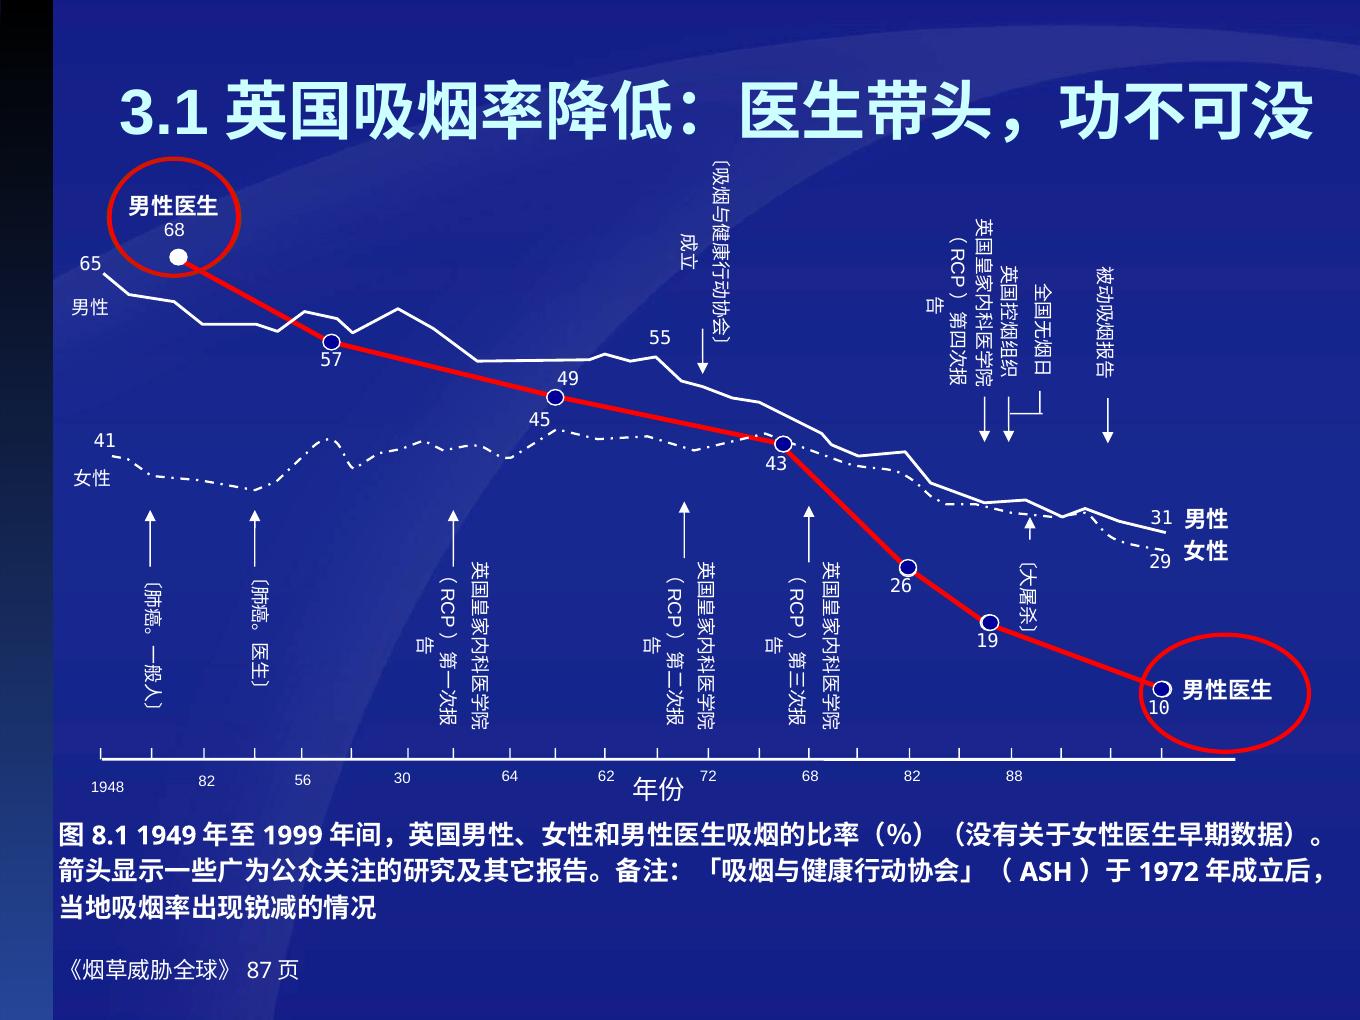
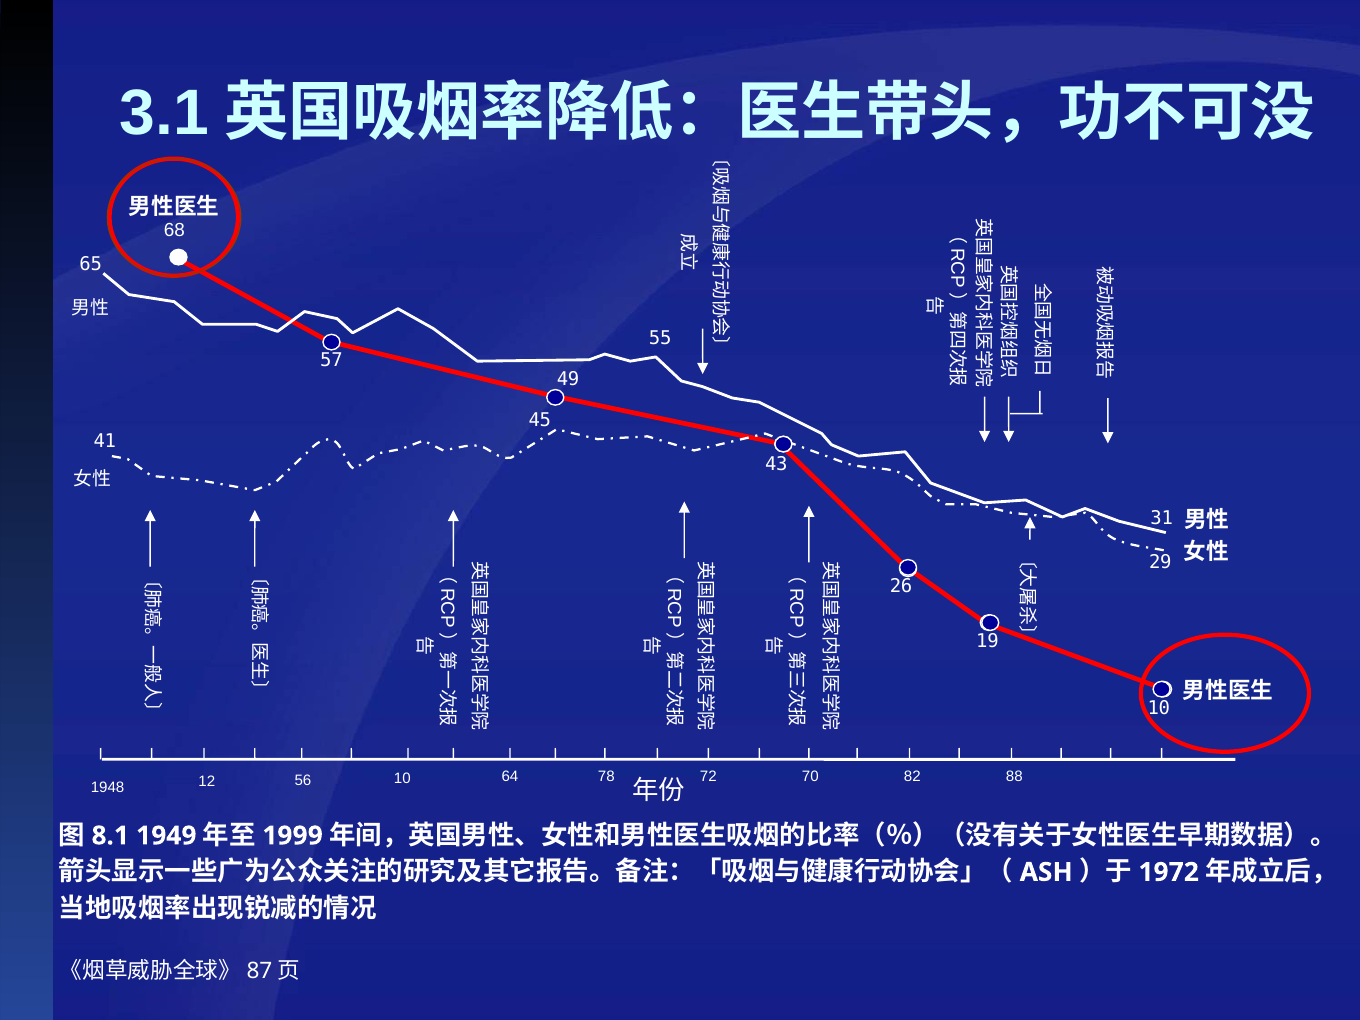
1948 82: 82 -> 12
56 30: 30 -> 10
62: 62 -> 78
72 68: 68 -> 70
